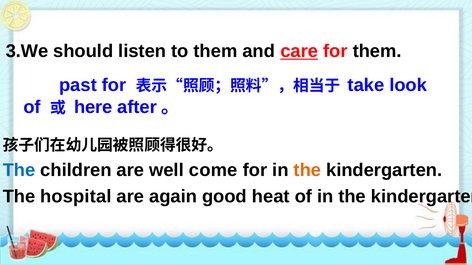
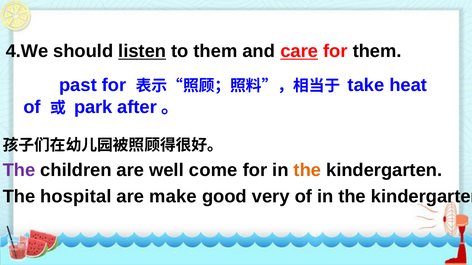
3.We: 3.We -> 4.We
listen underline: none -> present
look: look -> heat
here: here -> park
The at (19, 171) colour: blue -> purple
again: again -> make
heat: heat -> very
